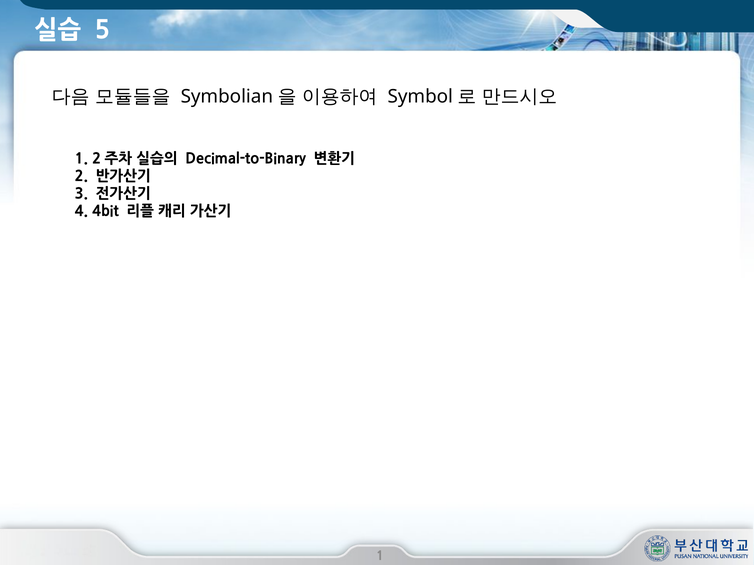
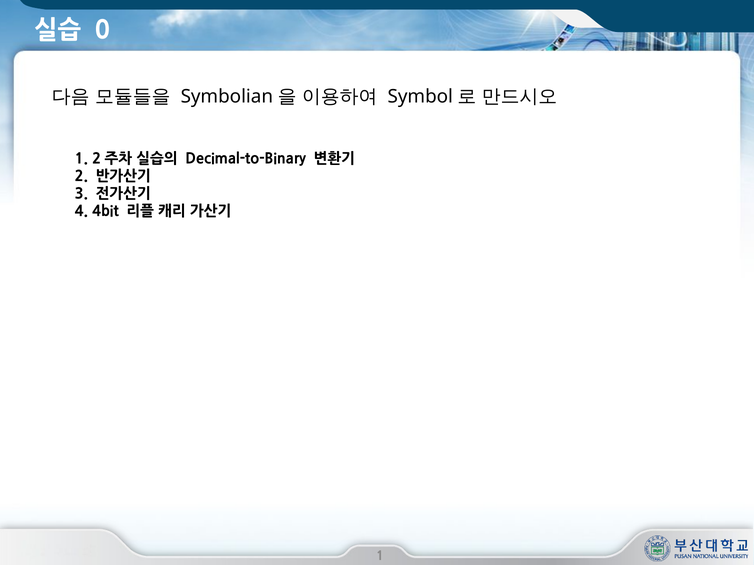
5: 5 -> 0
